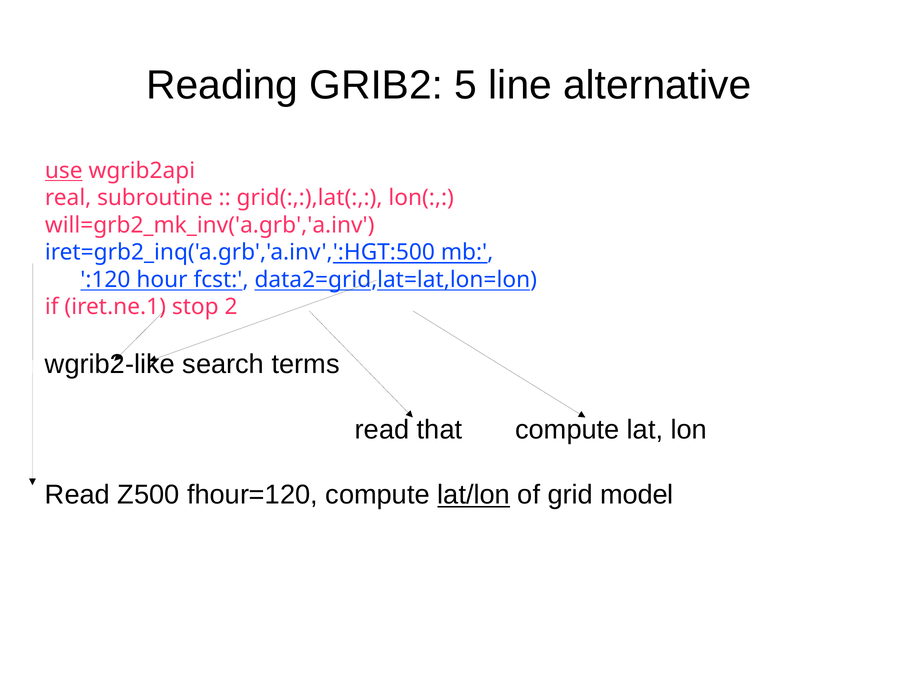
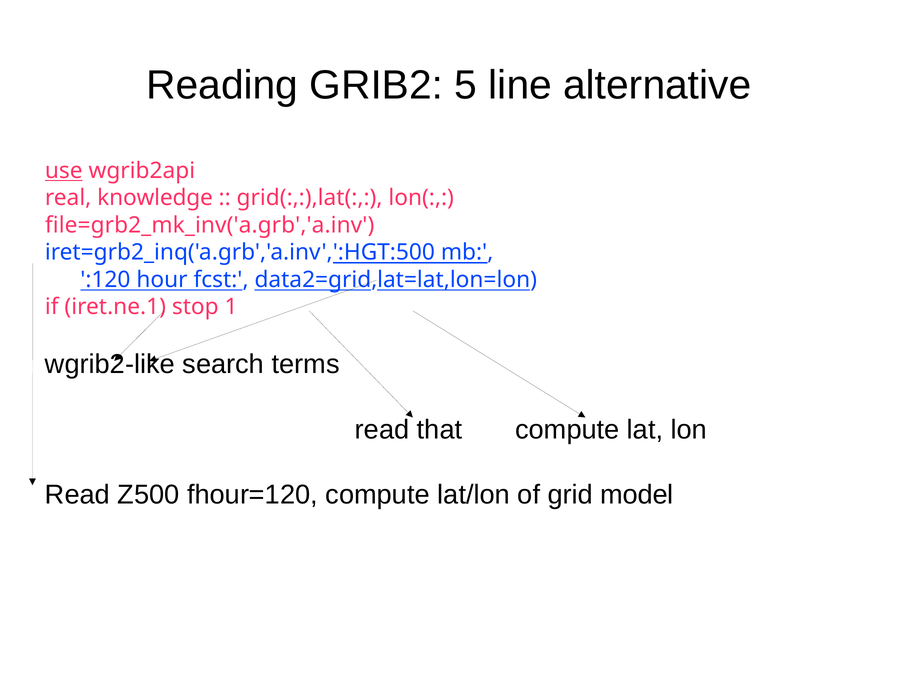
subroutine: subroutine -> knowledge
will=grb2_mk_inv('a.grb','a.inv: will=grb2_mk_inv('a.grb','a.inv -> file=grb2_mk_inv('a.grb','a.inv
2: 2 -> 1
lat/lon underline: present -> none
